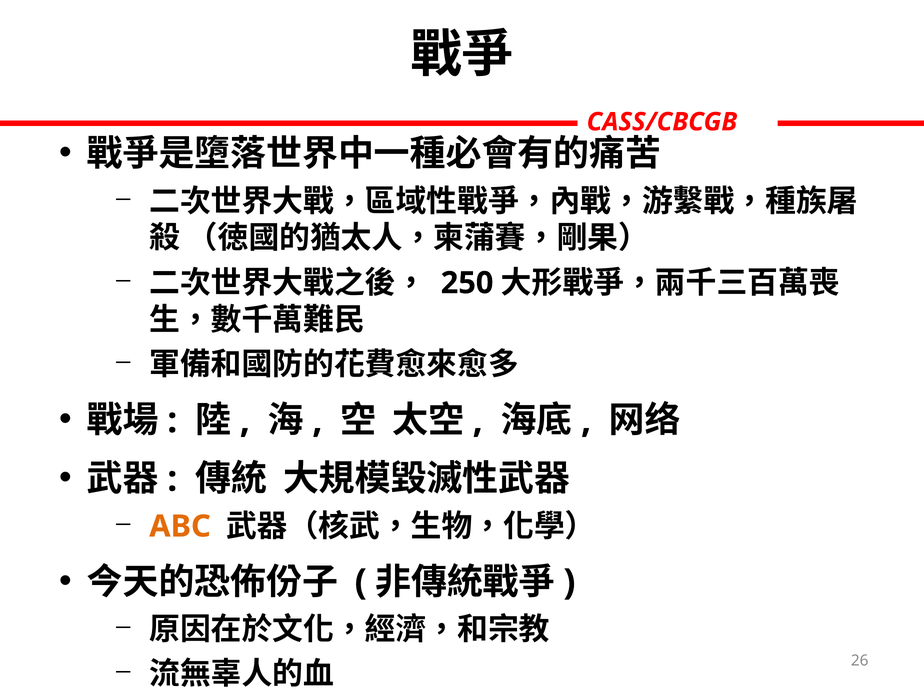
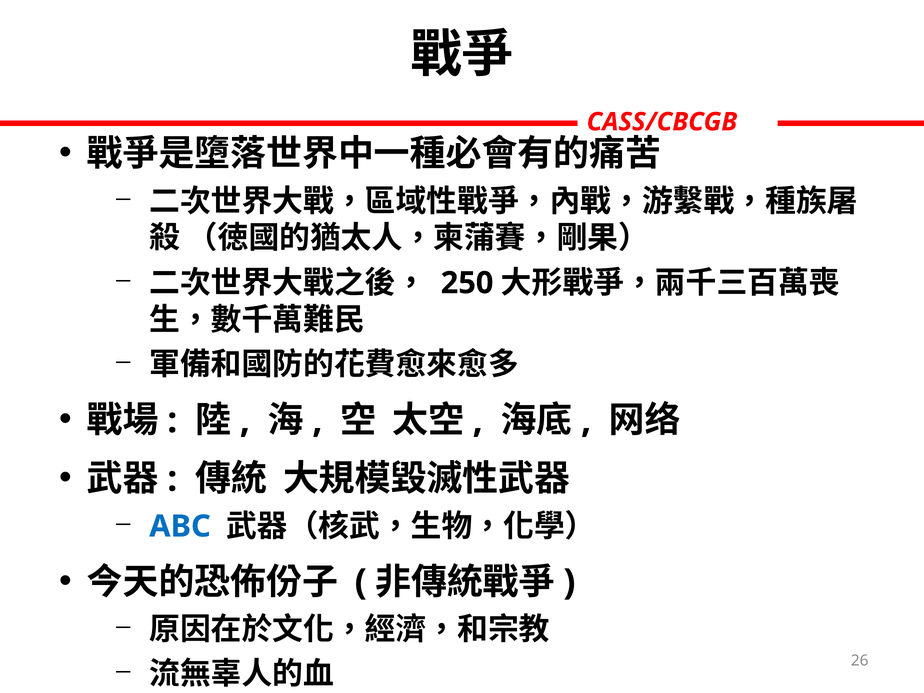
ABC colour: orange -> blue
